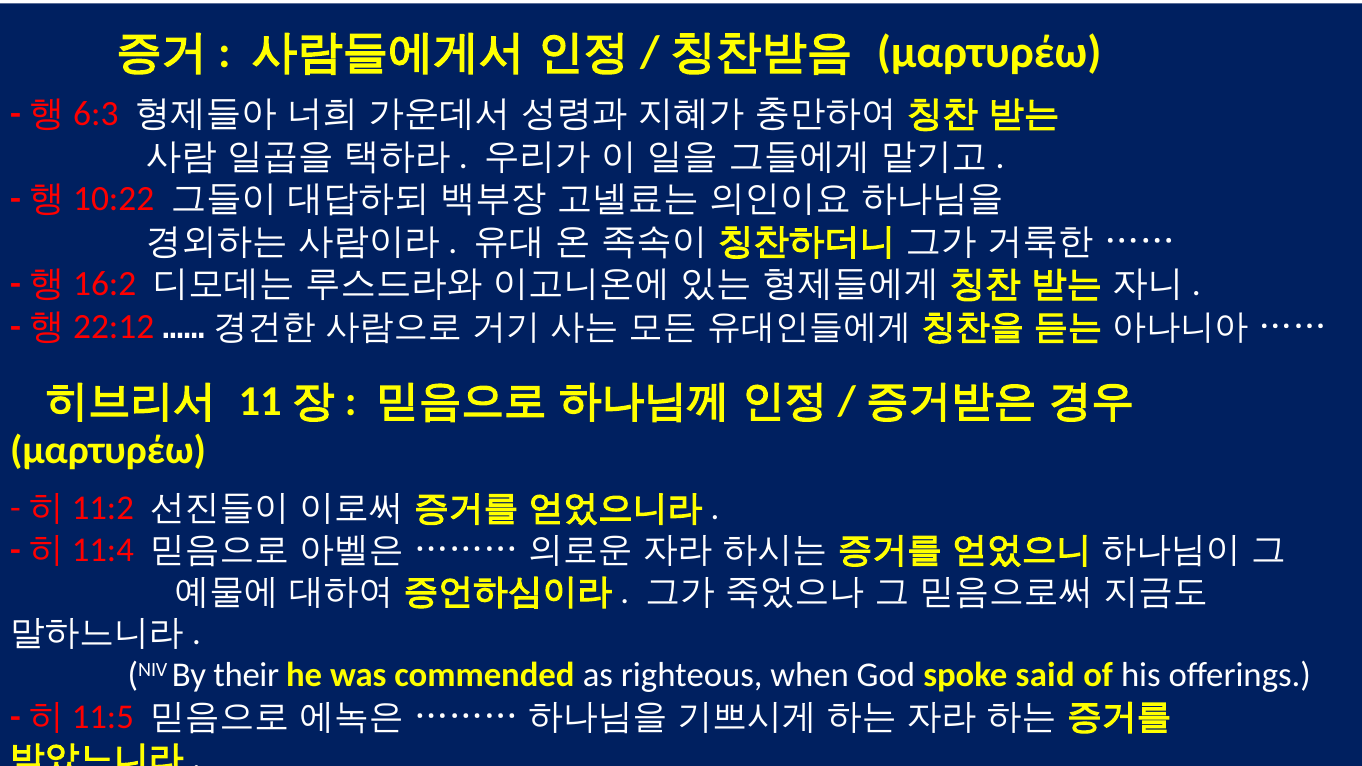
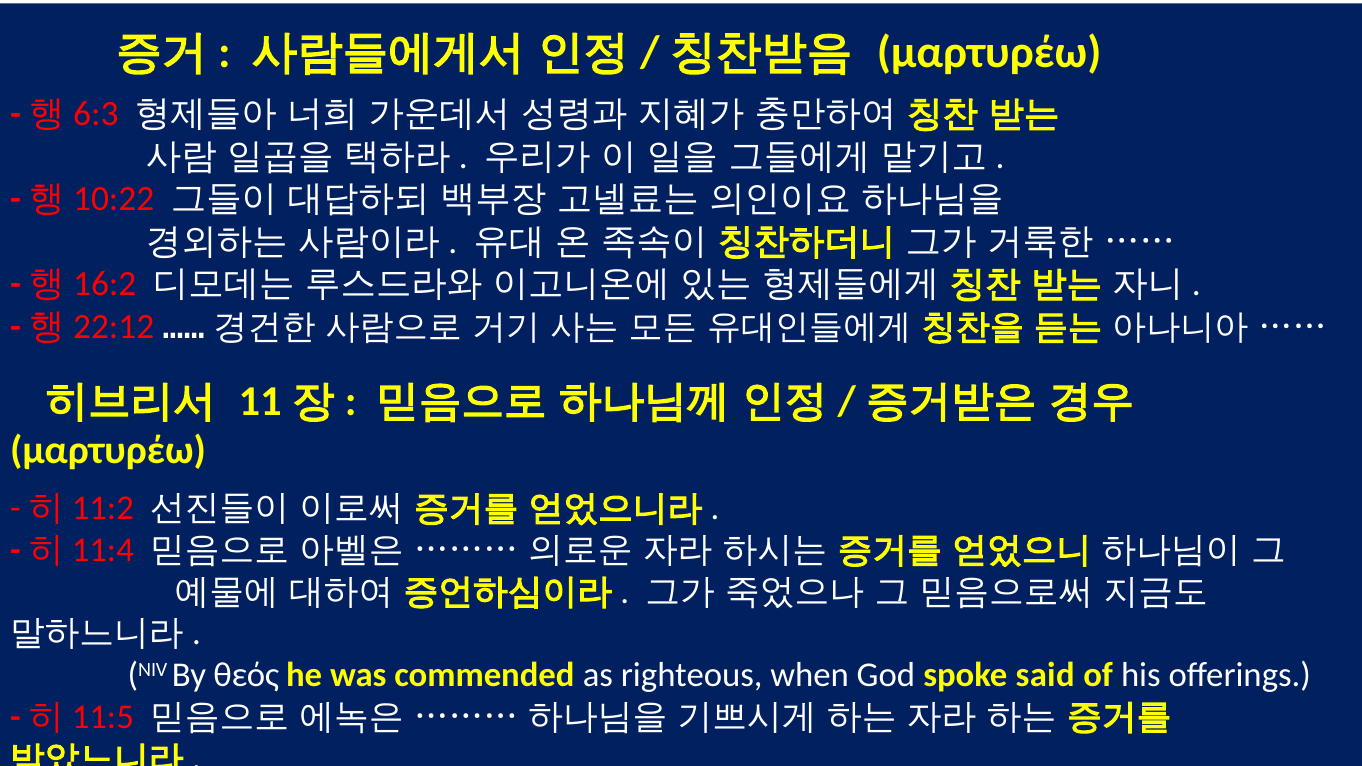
their: their -> θεός
